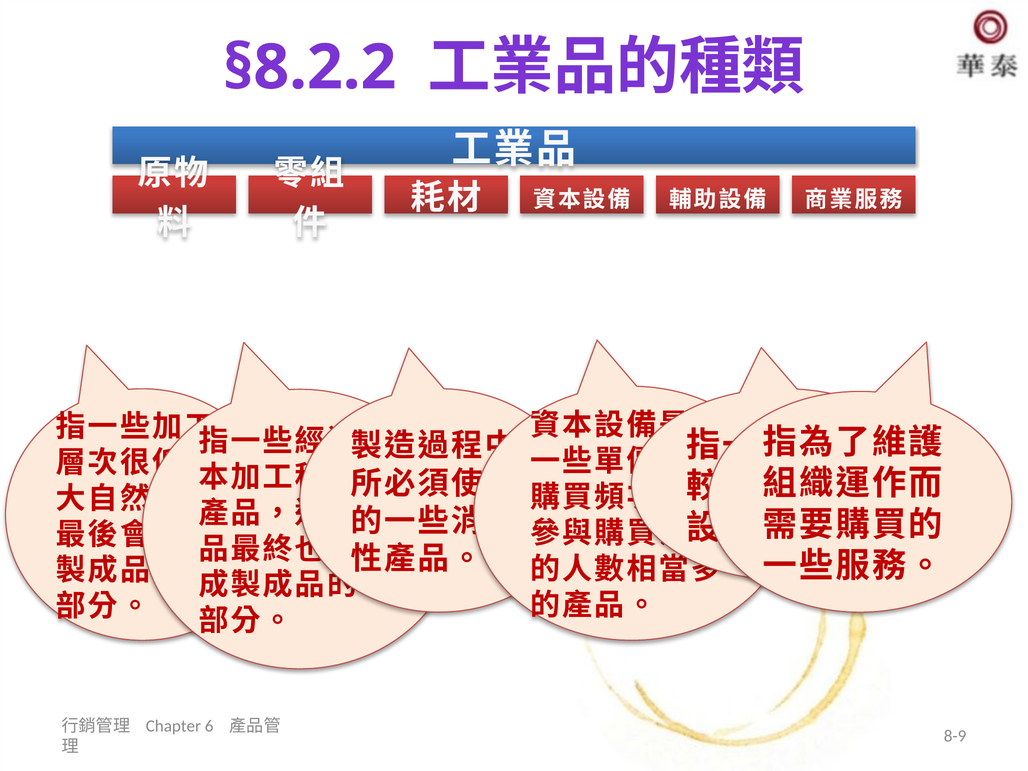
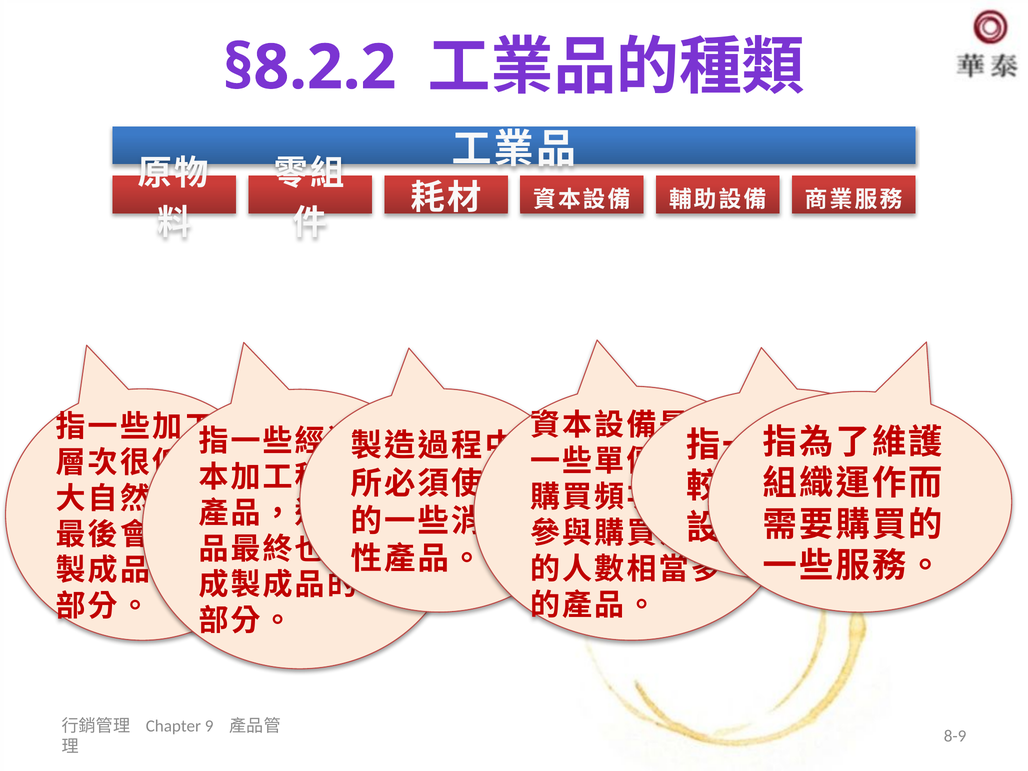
6: 6 -> 9
